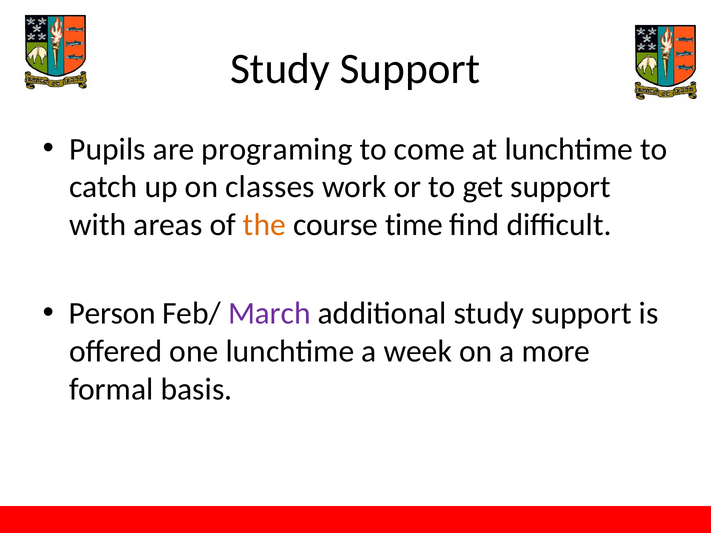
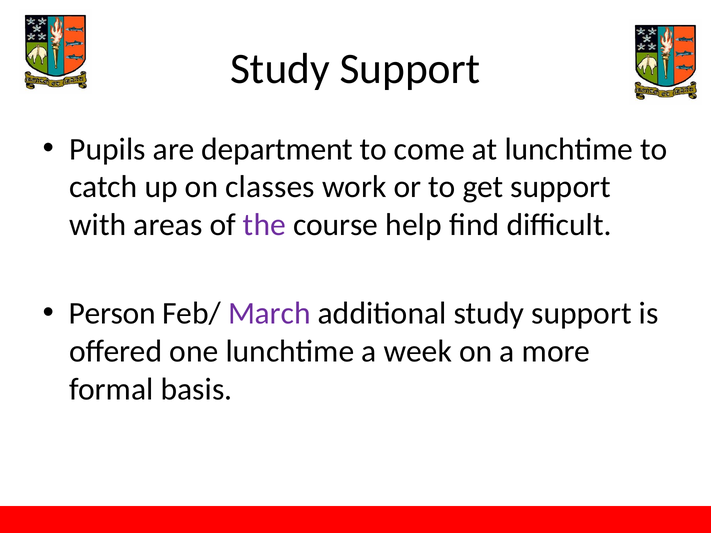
programing: programing -> department
the colour: orange -> purple
time: time -> help
